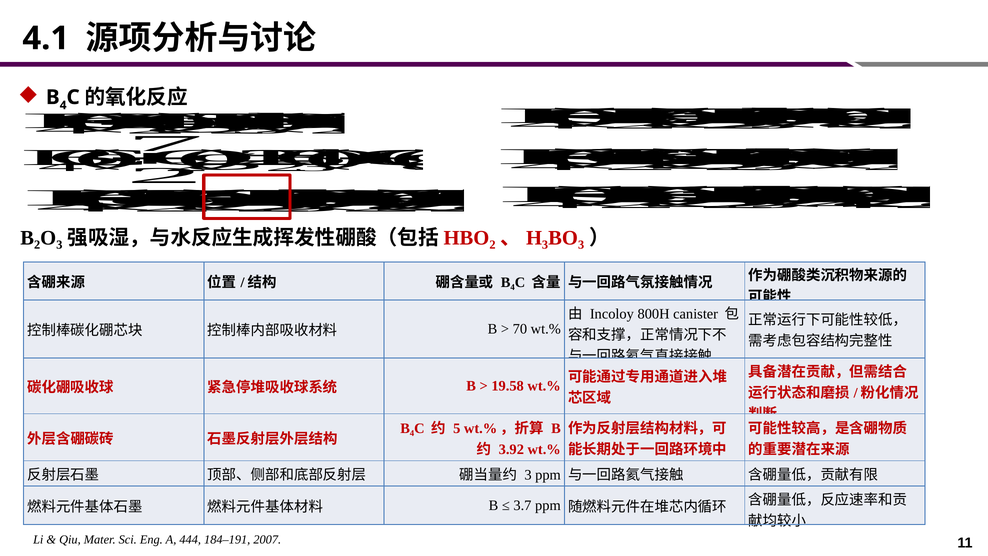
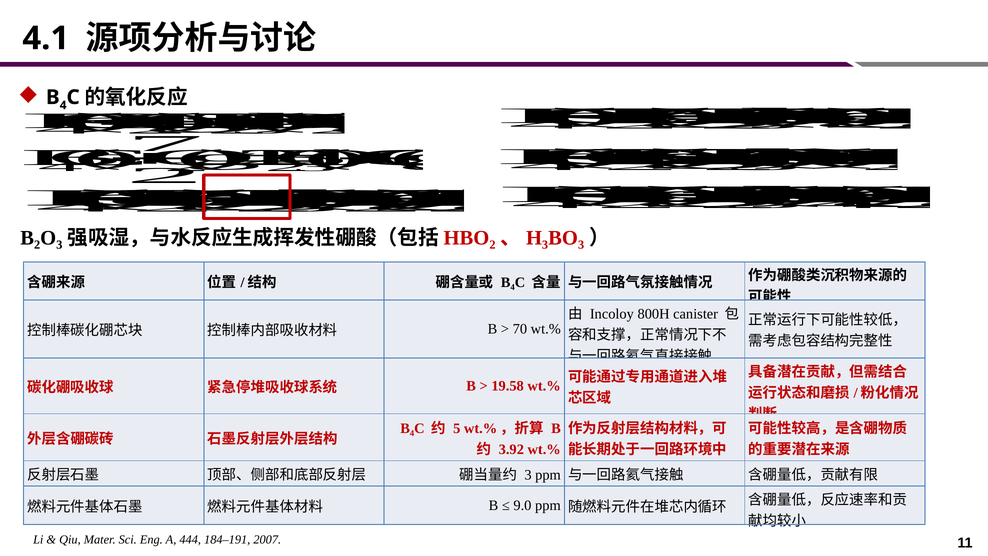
3.7: 3.7 -> 9.0
